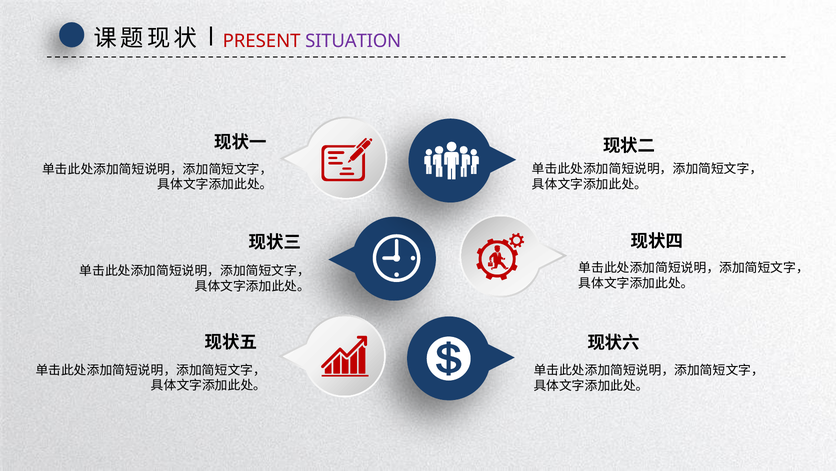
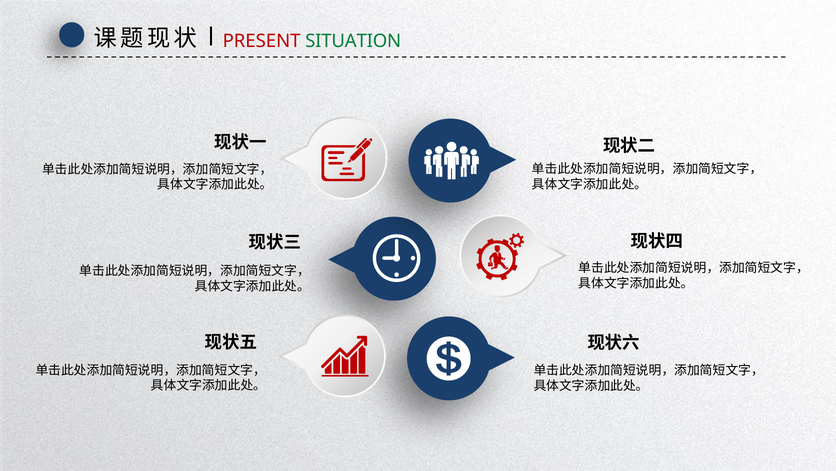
SITUATION colour: purple -> green
